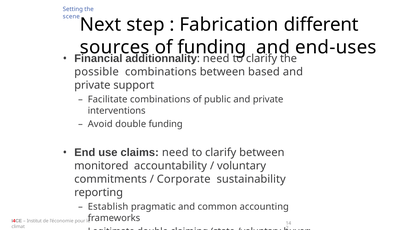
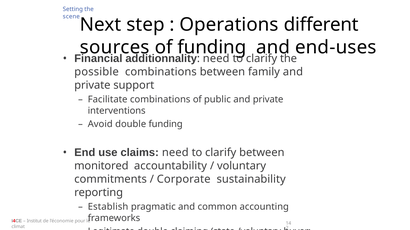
Fabrication: Fabrication -> Operations
based: based -> family
